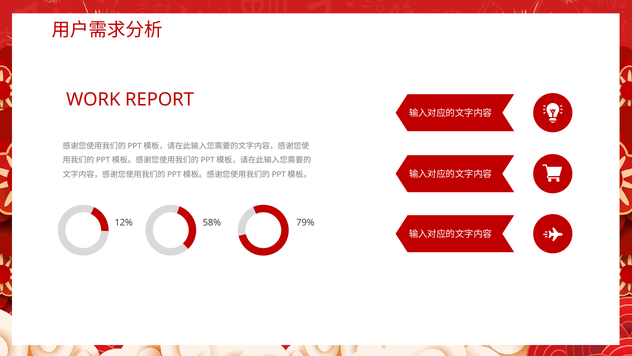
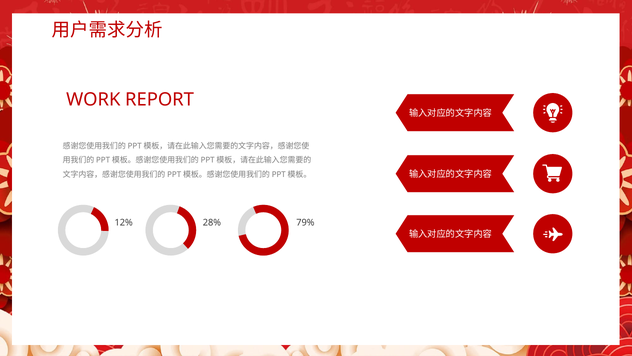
58%: 58% -> 28%
